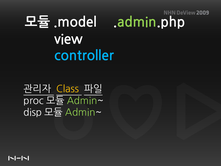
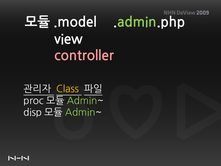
controller colour: light blue -> pink
